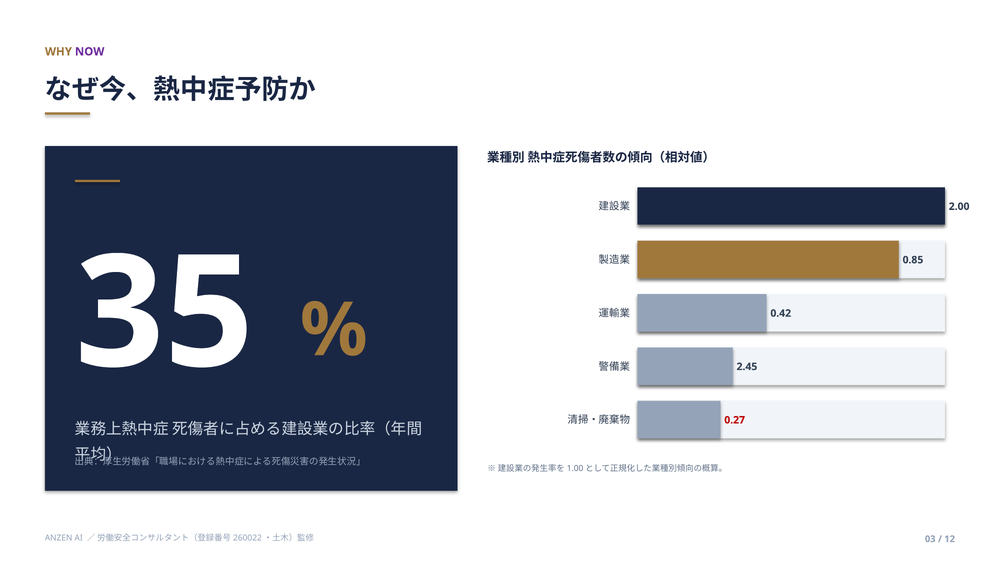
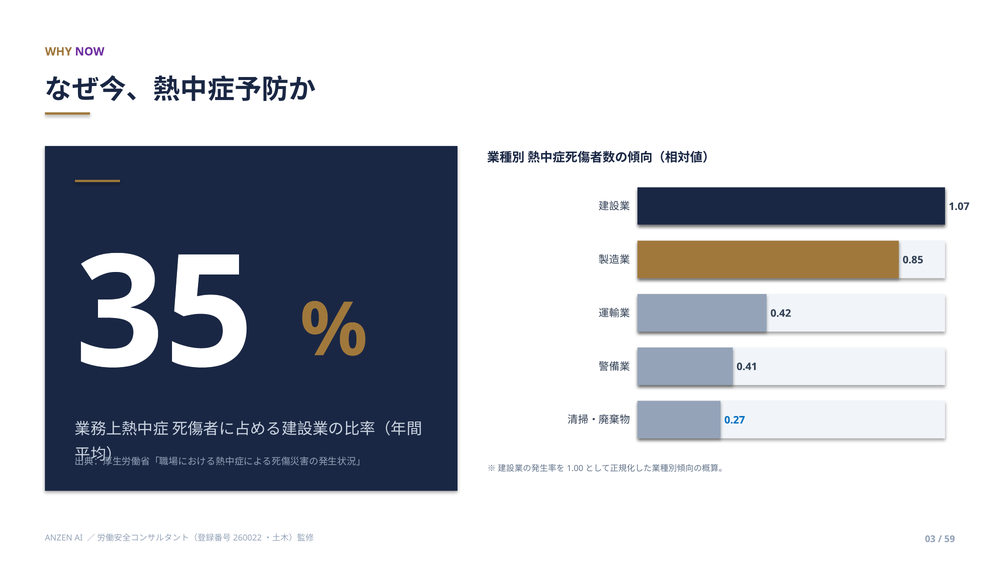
2.00: 2.00 -> 1.07
2.45: 2.45 -> 0.41
0.27 colour: red -> blue
12: 12 -> 59
